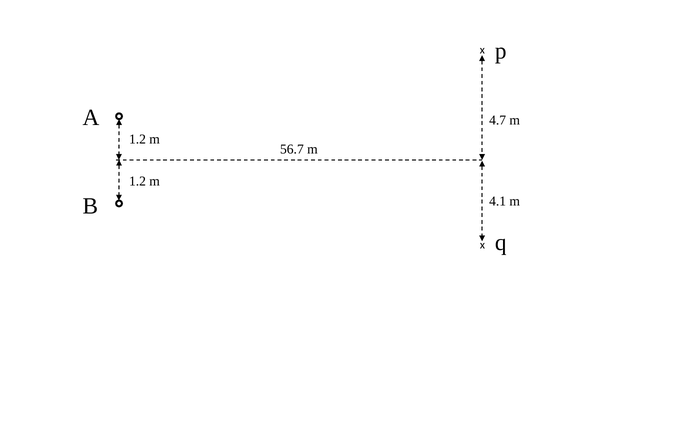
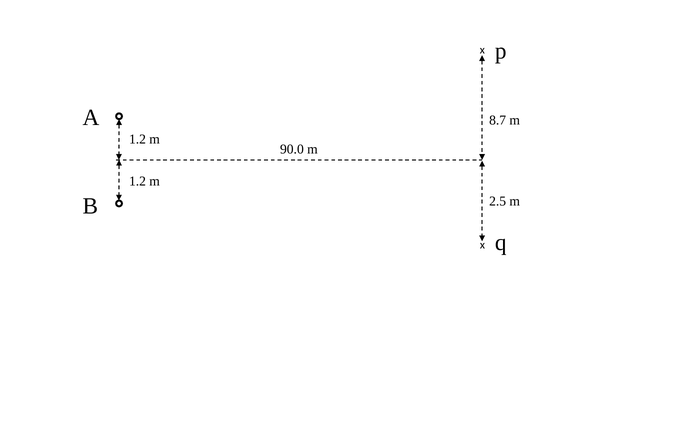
4.7: 4.7 -> 8.7
56.7: 56.7 -> 90.0
4.1: 4.1 -> 2.5
